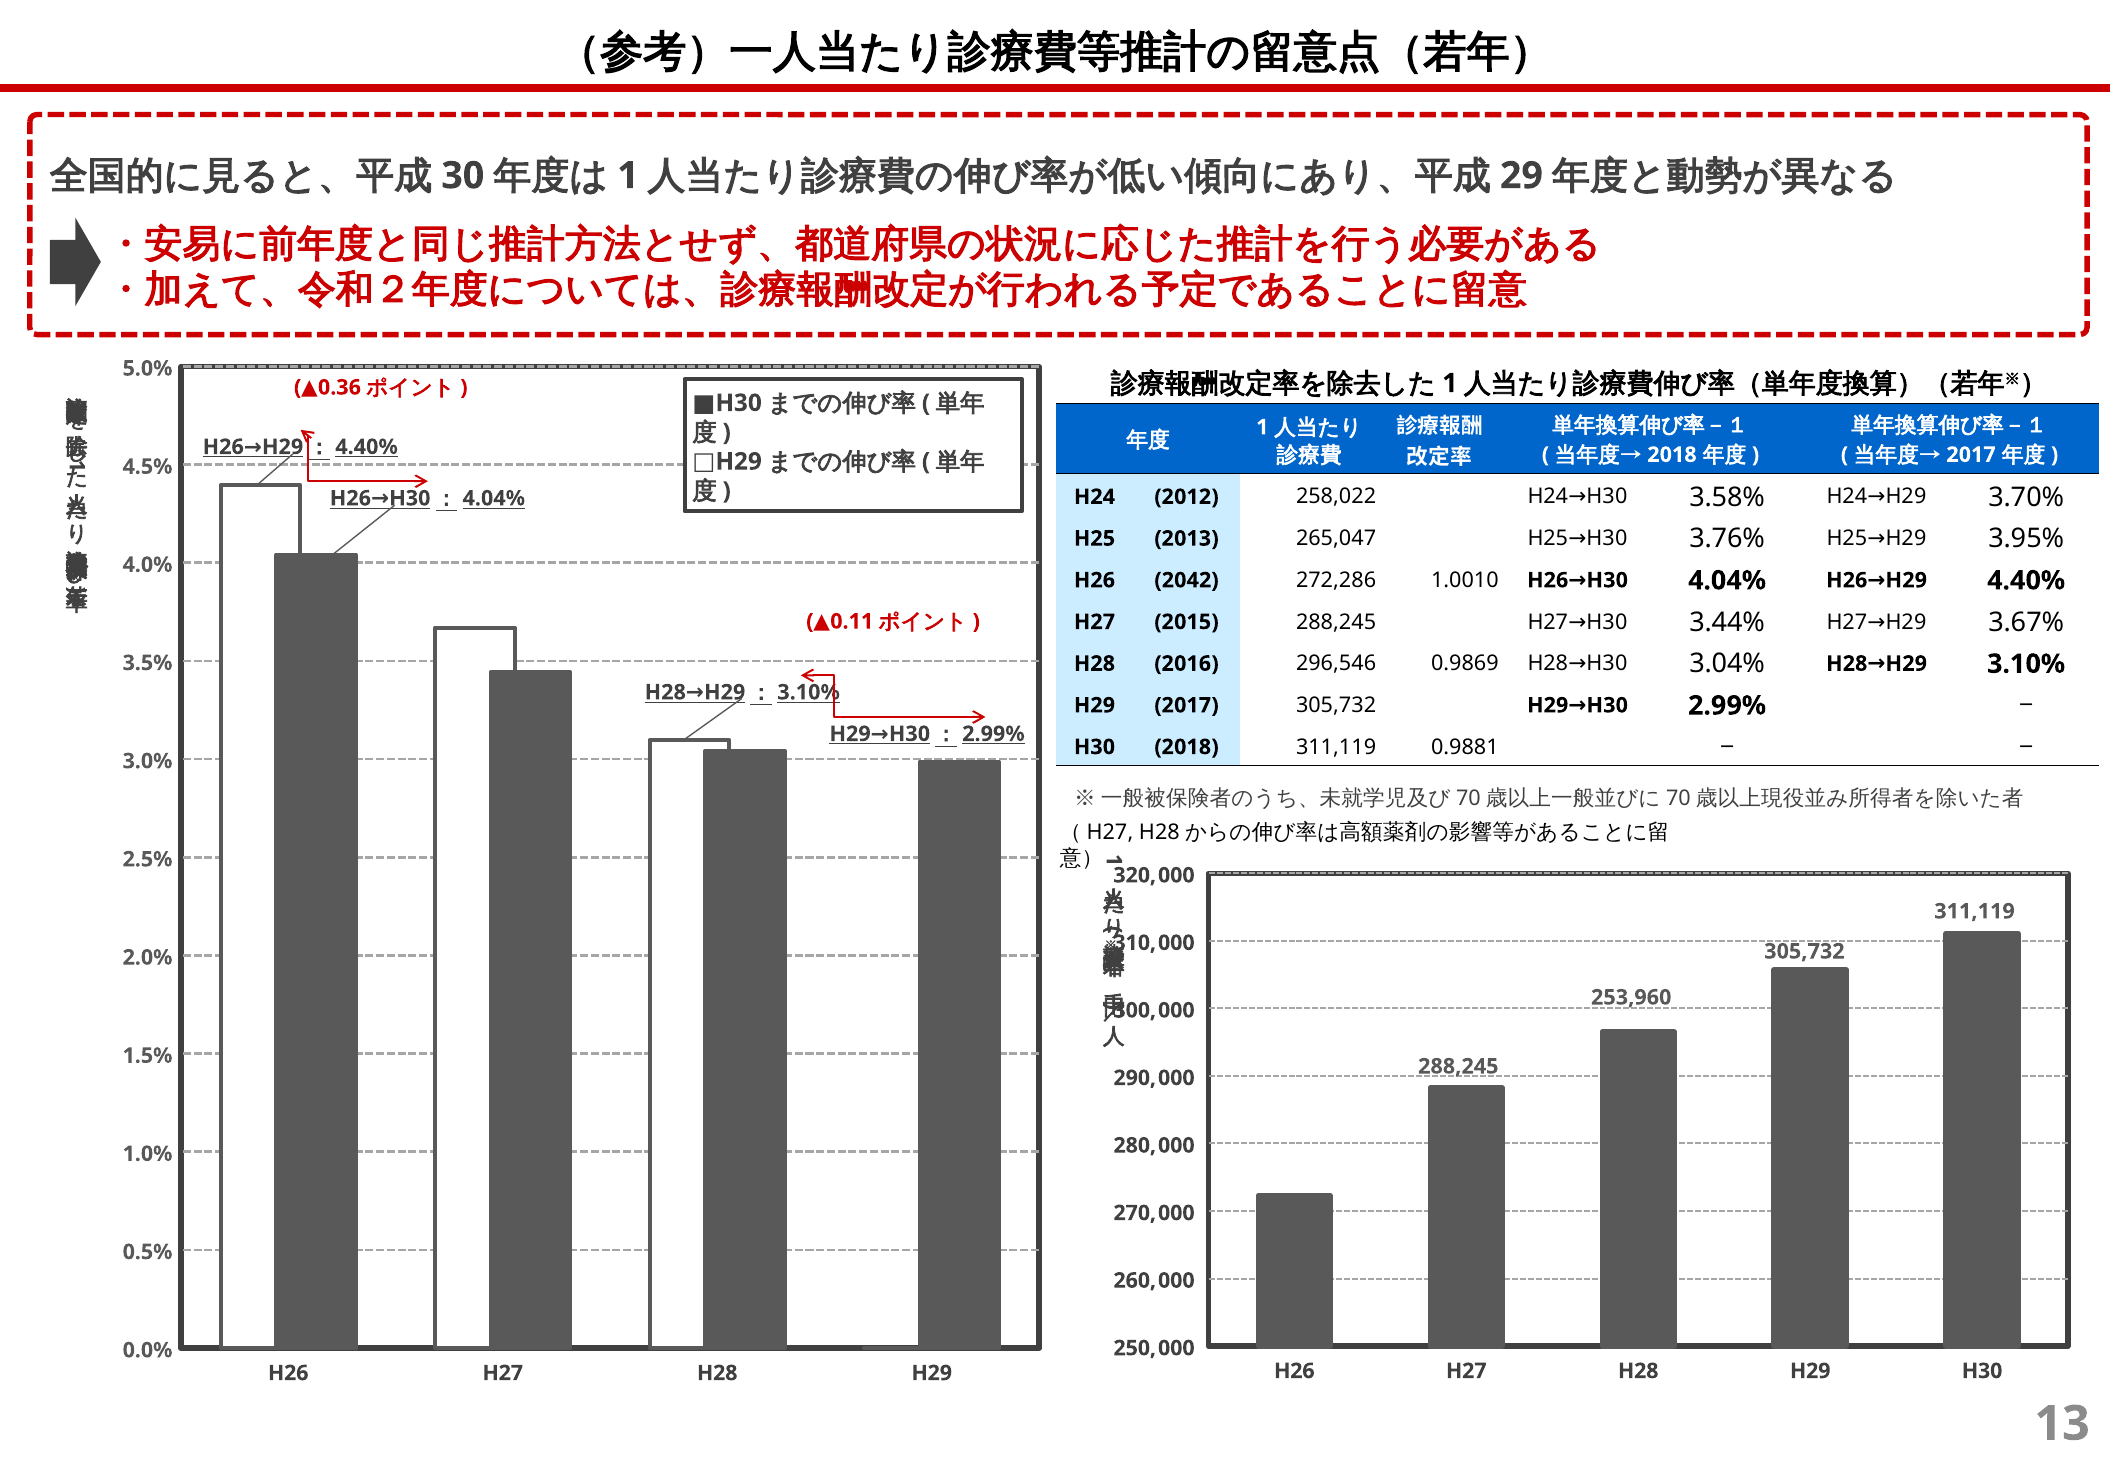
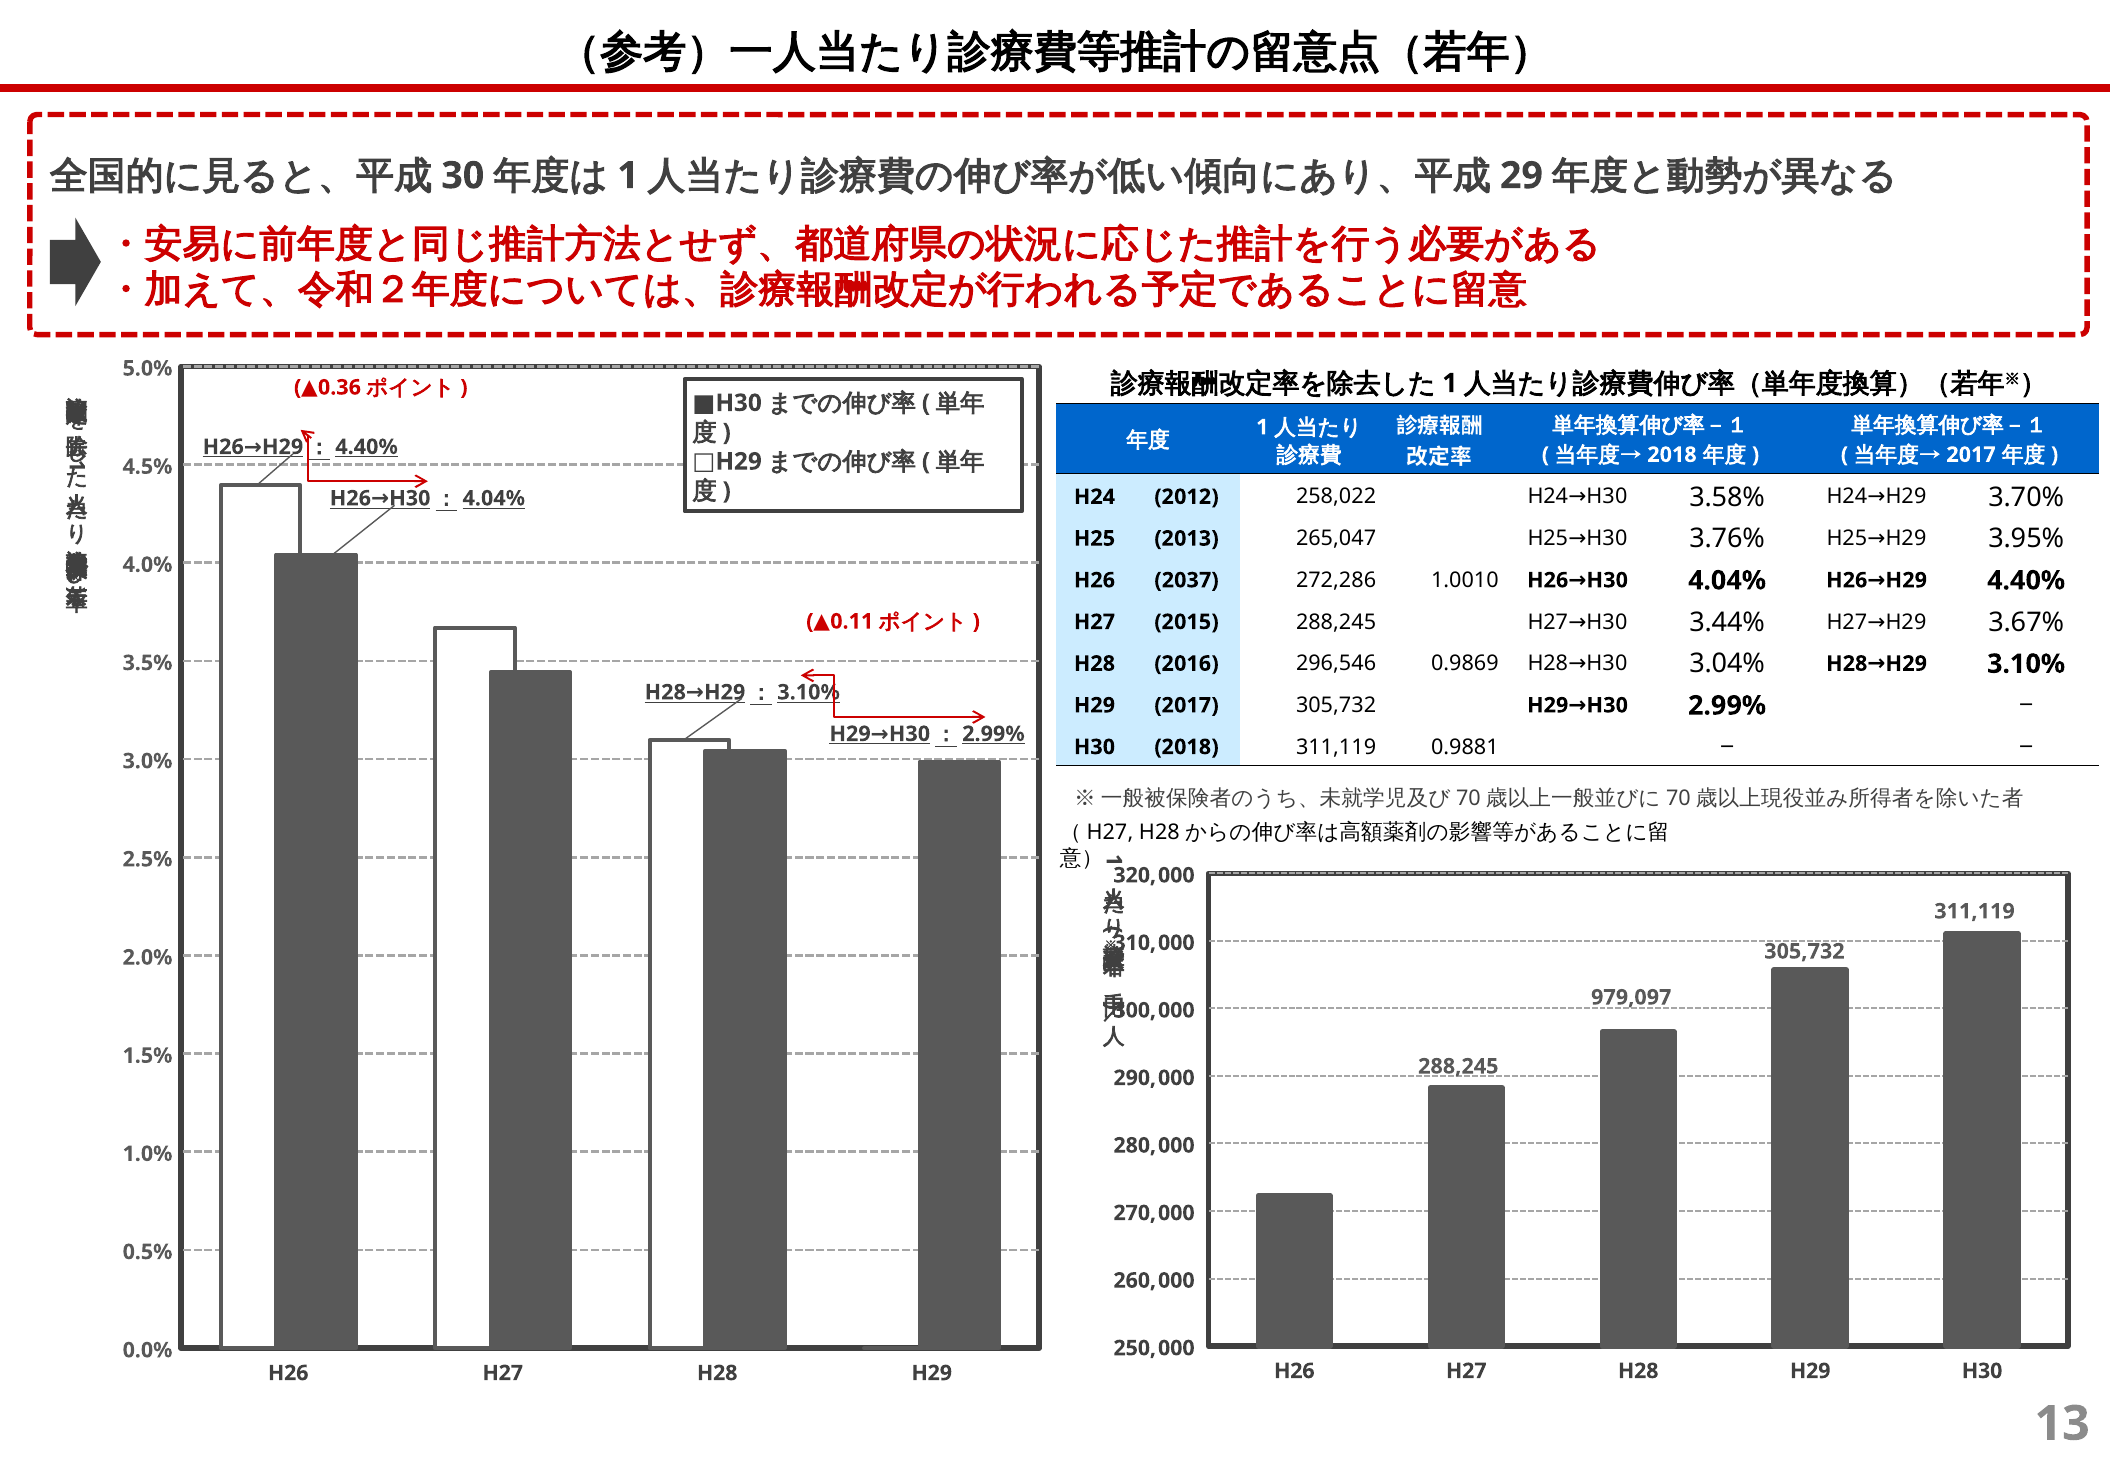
2042: 2042 -> 2037
253,960: 253,960 -> 979,097
